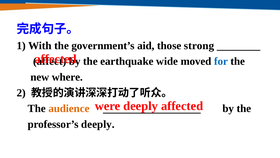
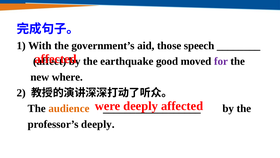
strong: strong -> speech
wide: wide -> good
for colour: blue -> purple
